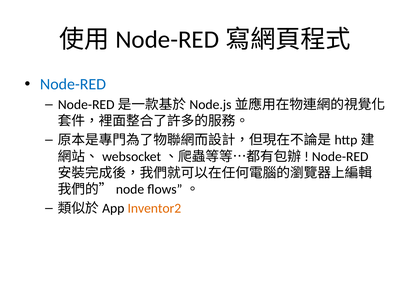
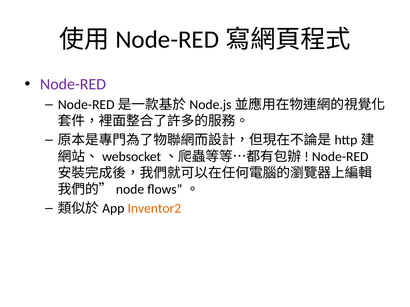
Node-RED at (73, 84) colour: blue -> purple
